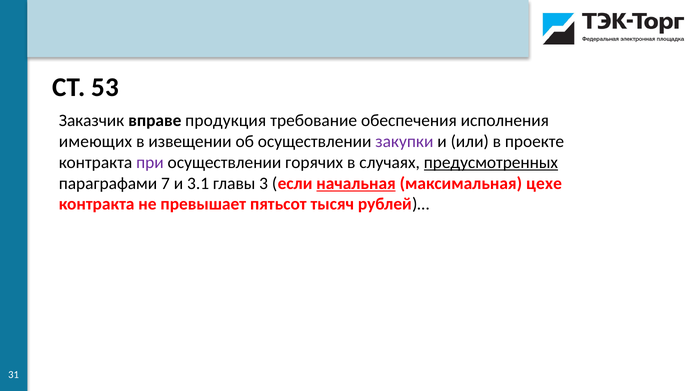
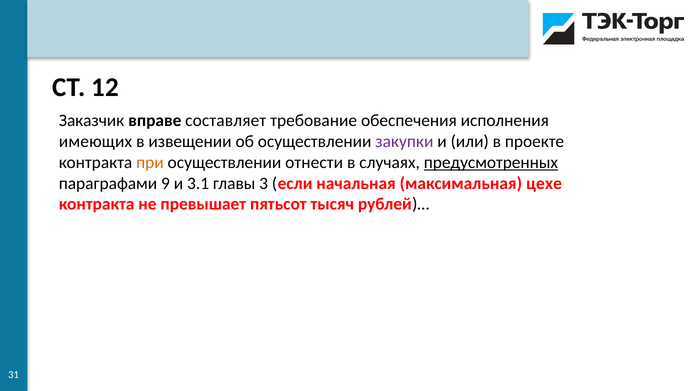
53: 53 -> 12
продукция: продукция -> составляет
при colour: purple -> orange
горячих: горячих -> отнести
7: 7 -> 9
начальная underline: present -> none
